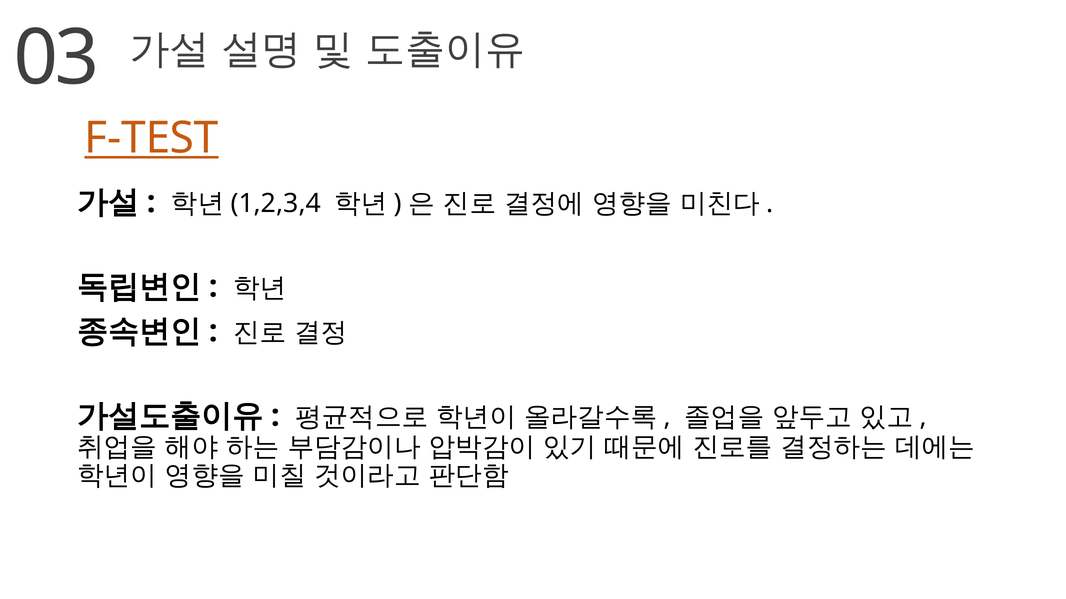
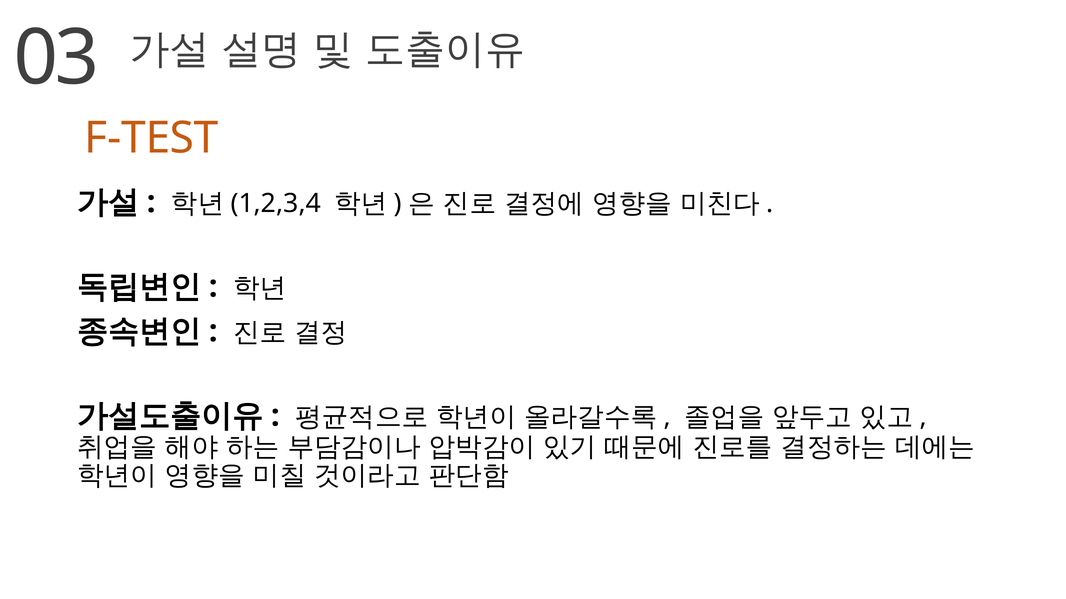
F-TEST underline: present -> none
